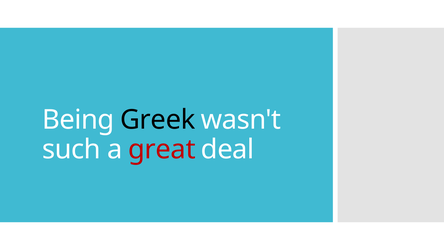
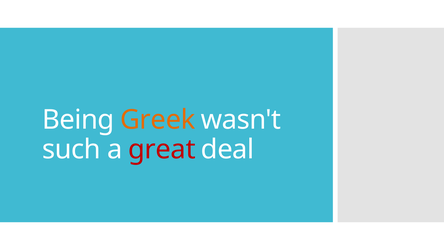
Greek colour: black -> orange
